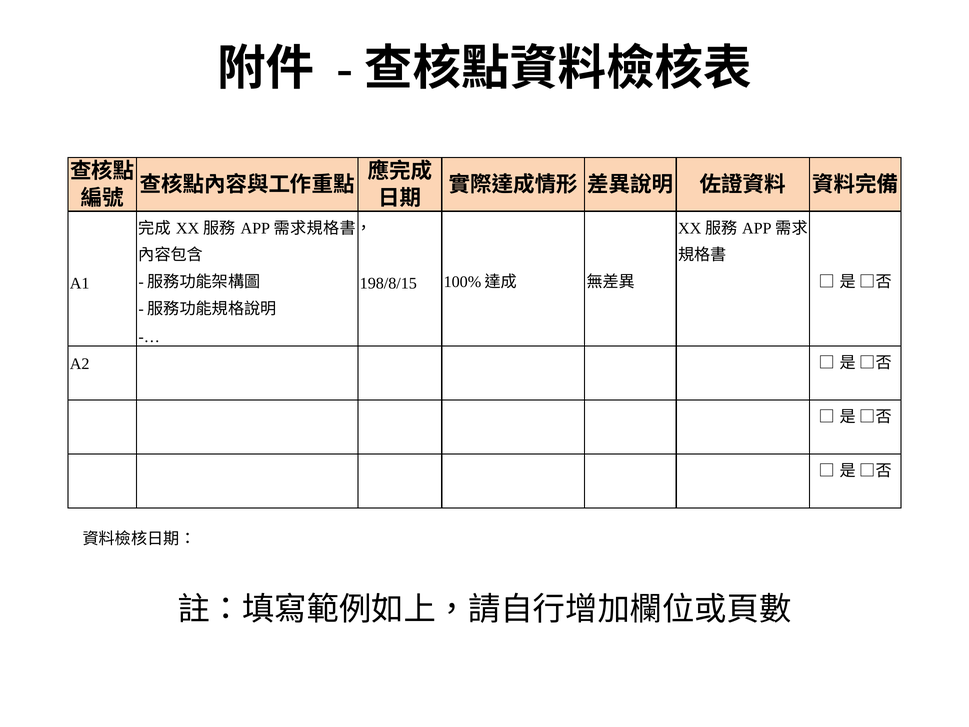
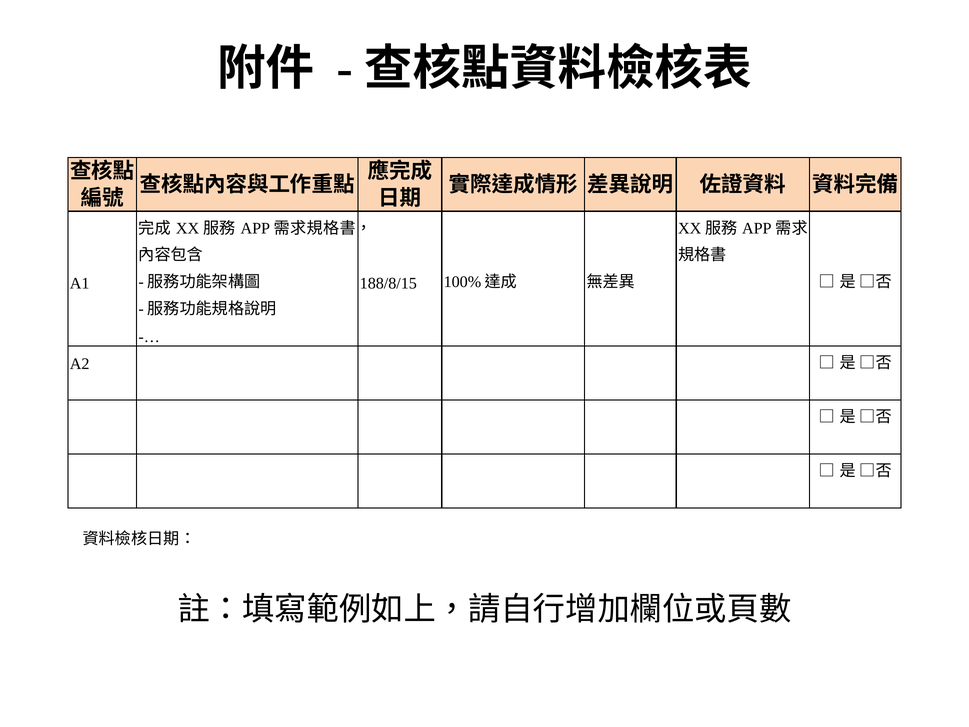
198/8/15: 198/8/15 -> 188/8/15
